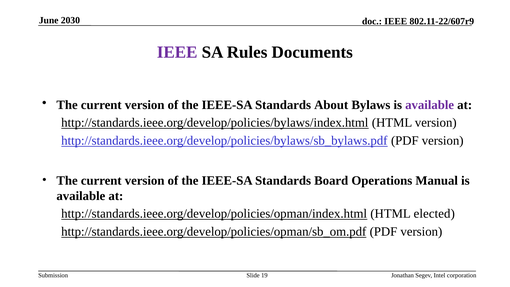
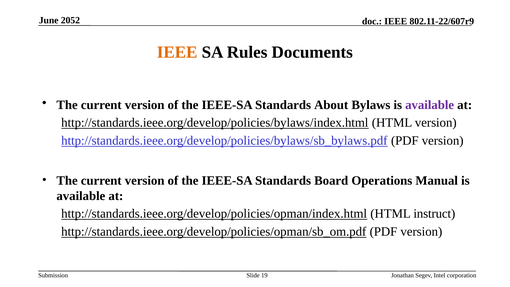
2030: 2030 -> 2052
IEEE at (177, 52) colour: purple -> orange
elected: elected -> instruct
